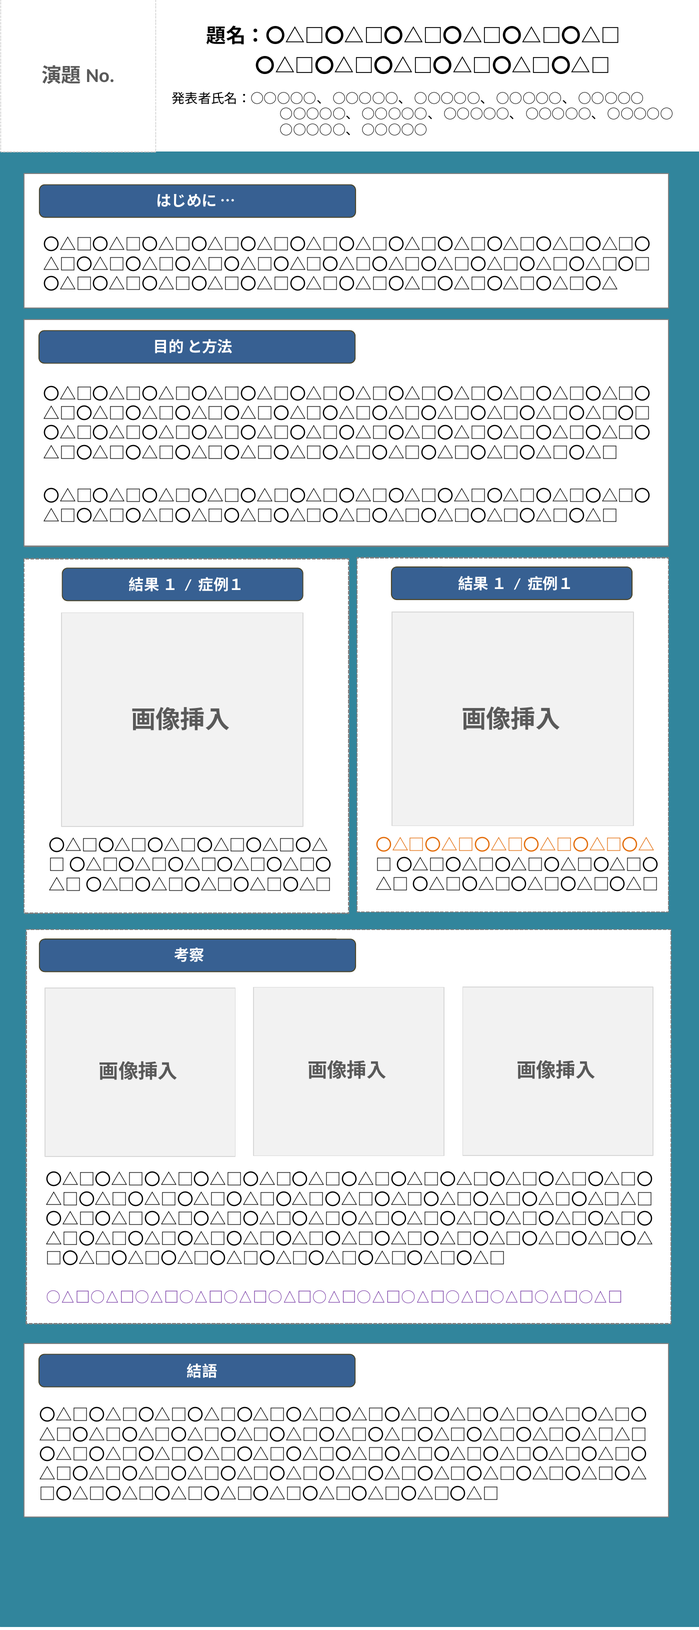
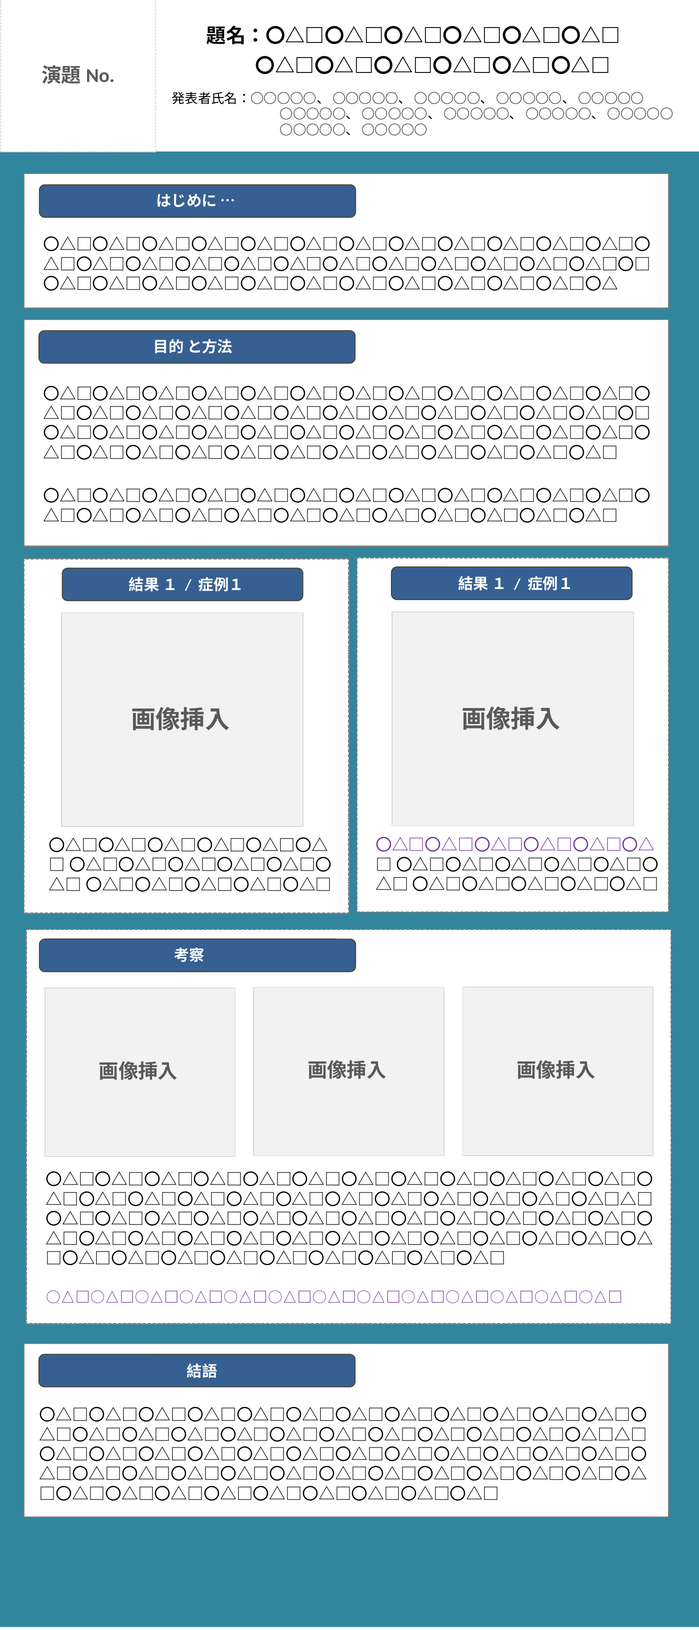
〇△□〇△□〇△□〇△□〇△□〇△ at (515, 846) colour: orange -> purple
